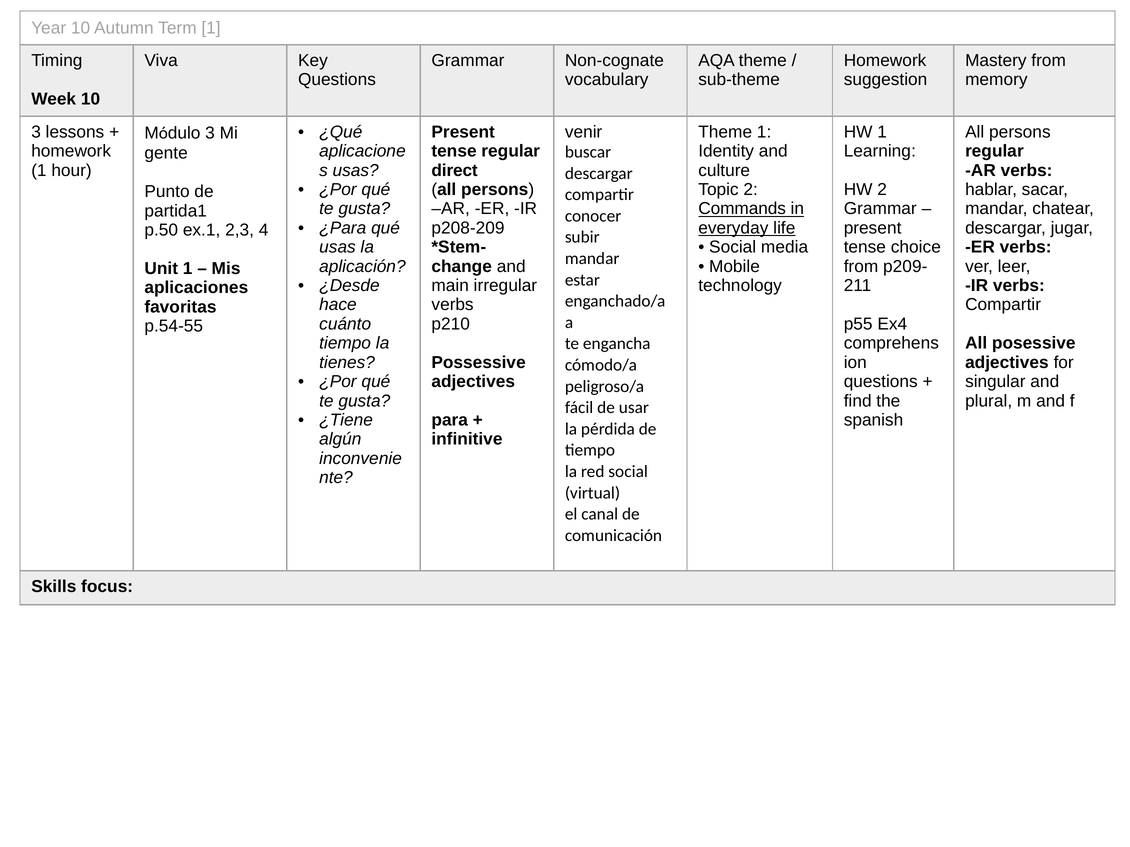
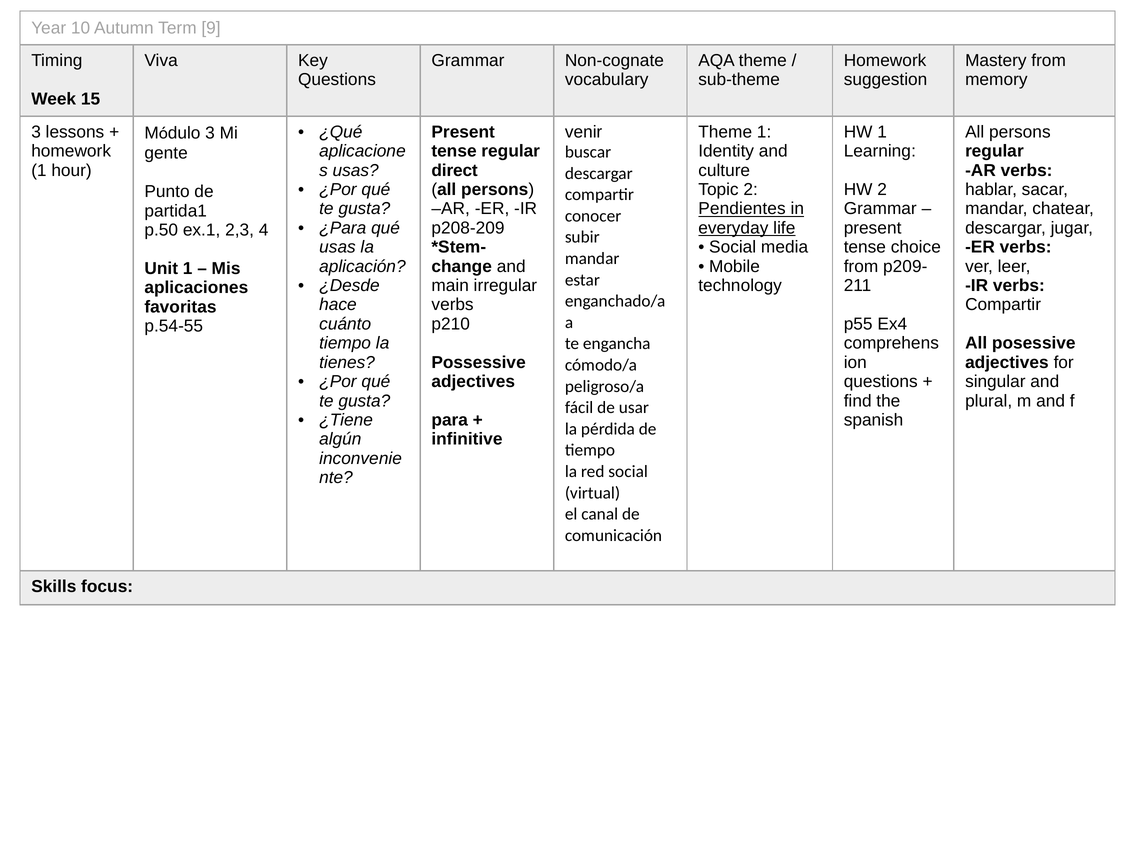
Term 1: 1 -> 9
Week 10: 10 -> 15
Commands: Commands -> Pendientes
